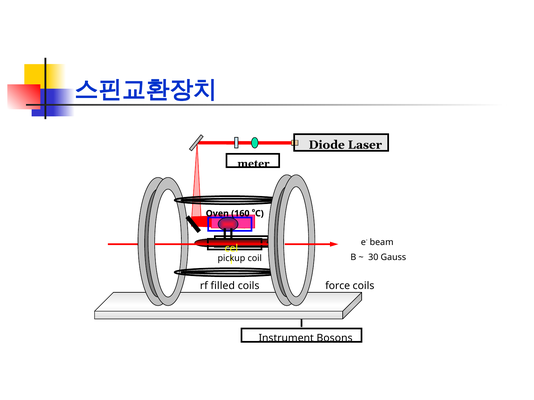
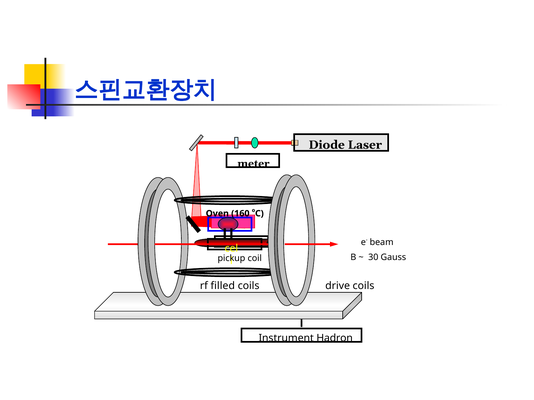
force: force -> drive
Bosons: Bosons -> Hadron
